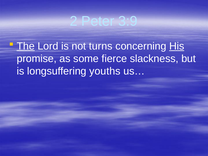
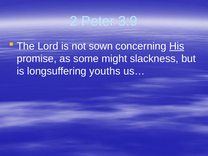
The underline: present -> none
turns: turns -> sown
fierce: fierce -> might
